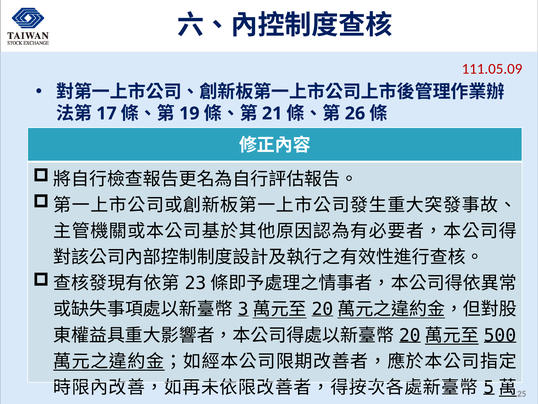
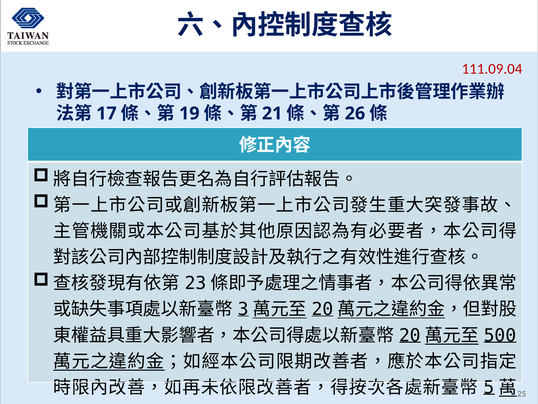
111.05.09: 111.05.09 -> 111.09.04
